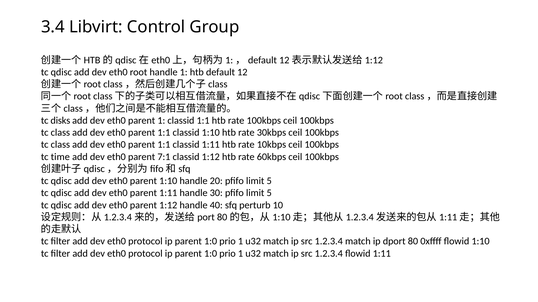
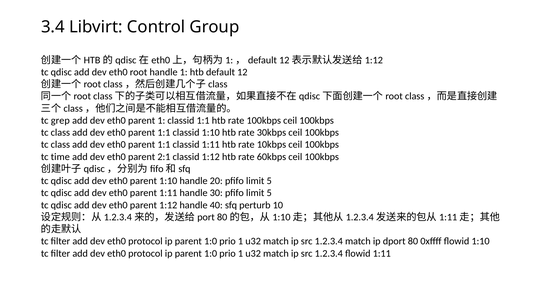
disks: disks -> grep
7:1: 7:1 -> 2:1
